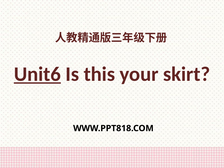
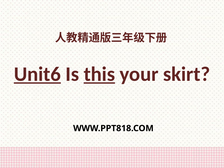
this underline: none -> present
